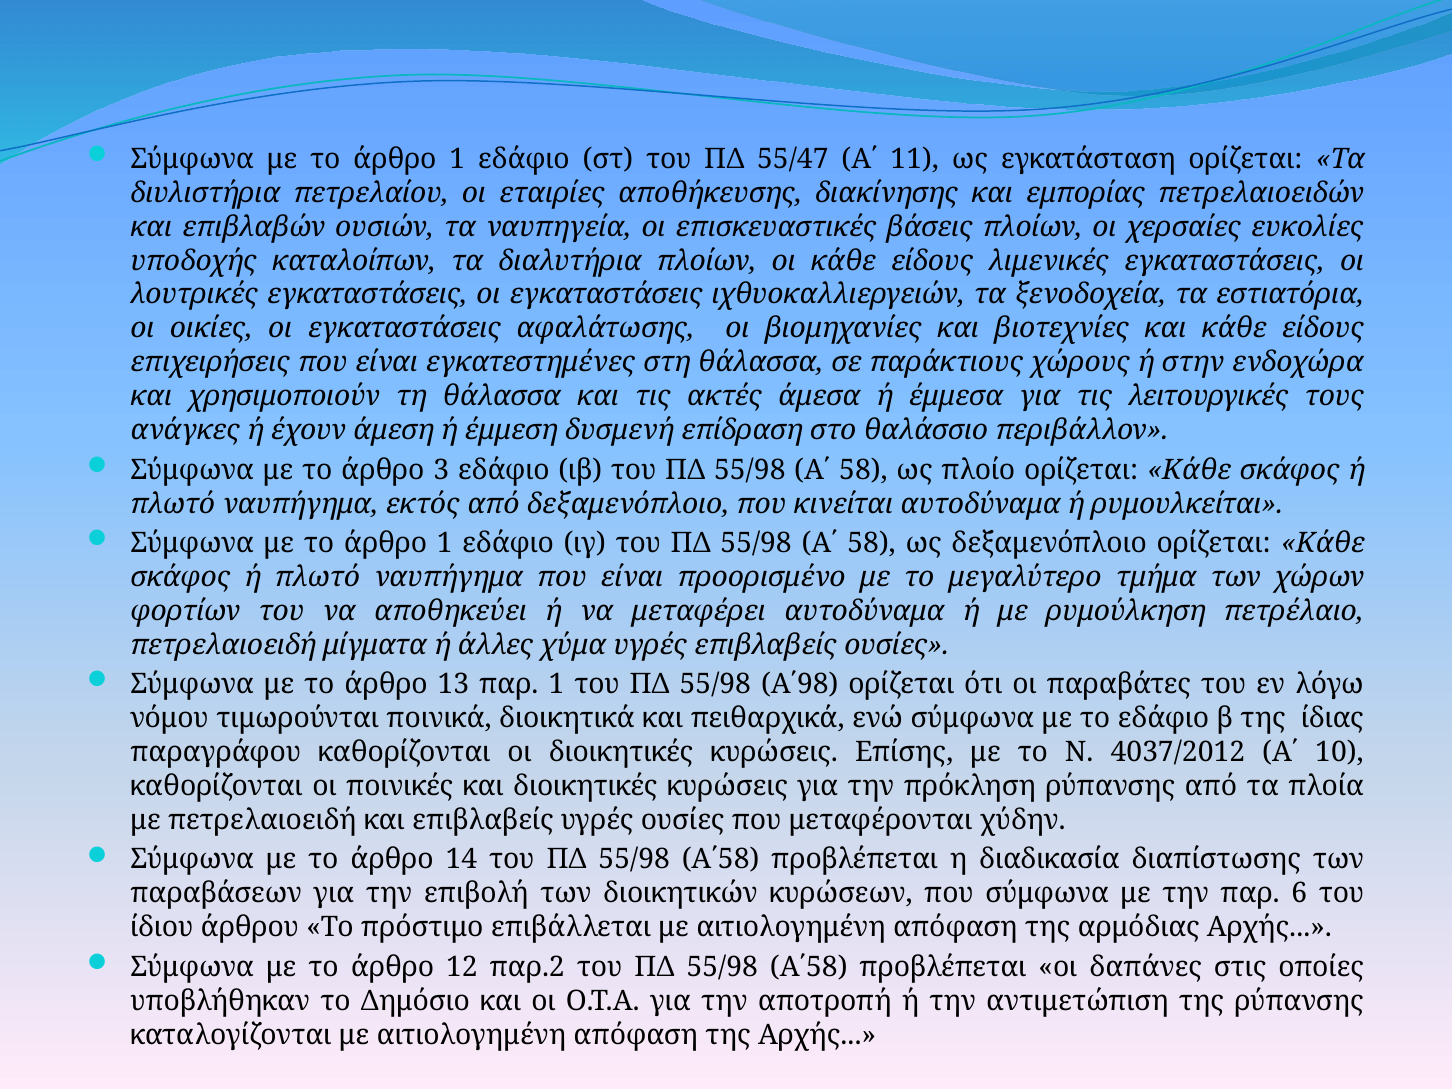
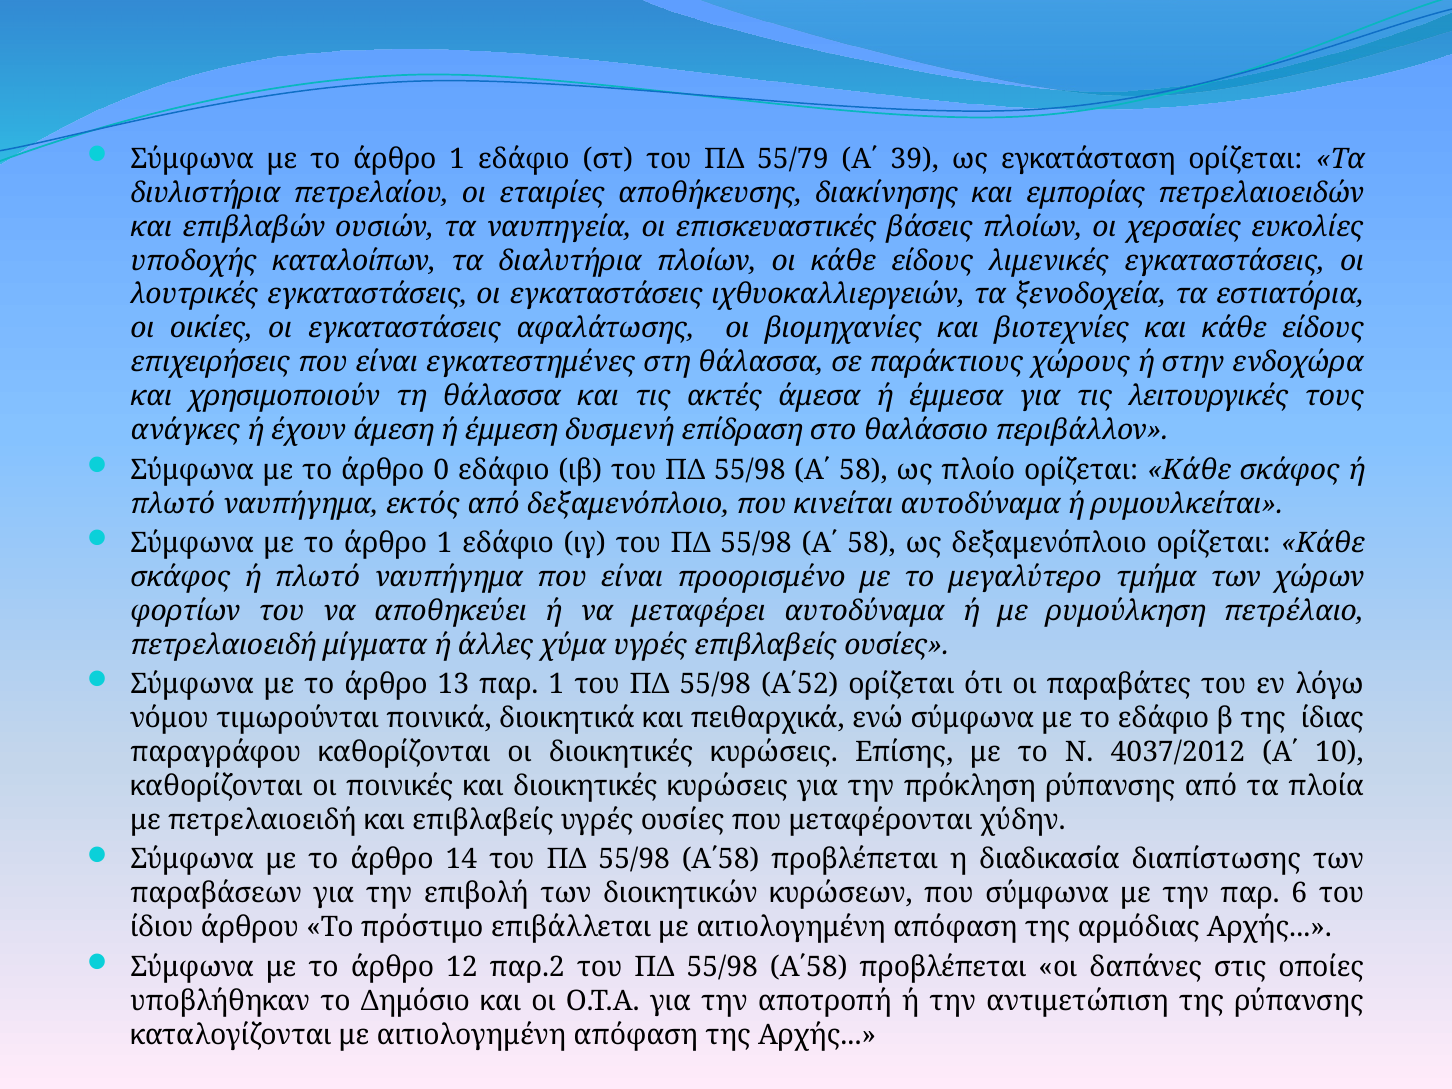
55/47: 55/47 -> 55/79
11: 11 -> 39
3: 3 -> 0
Α΄98: Α΄98 -> Α΄52
